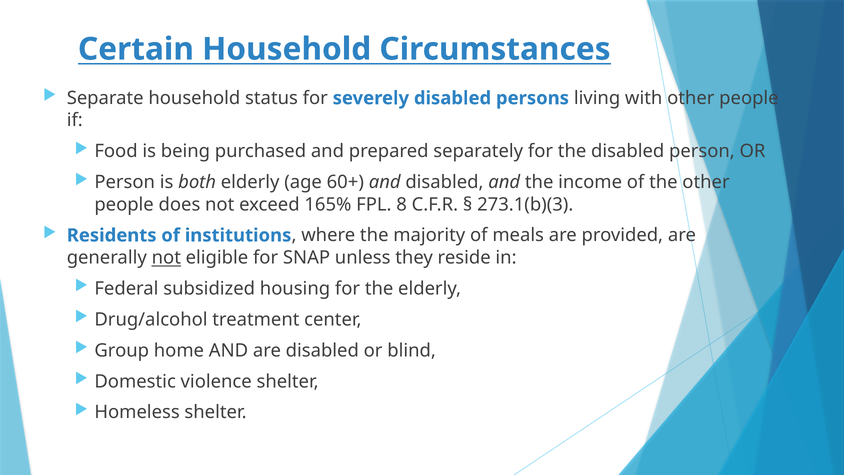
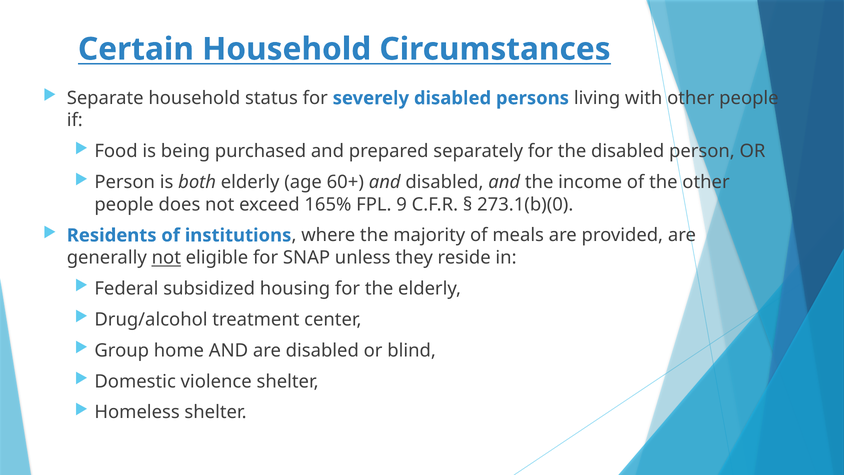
8: 8 -> 9
273.1(b)(3: 273.1(b)(3 -> 273.1(b)(0
